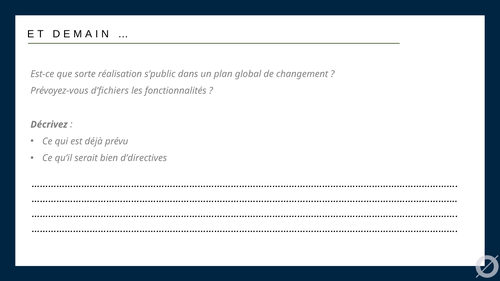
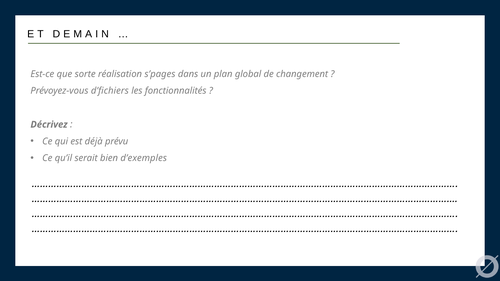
s’public: s’public -> s’pages
d’directives: d’directives -> d’exemples
